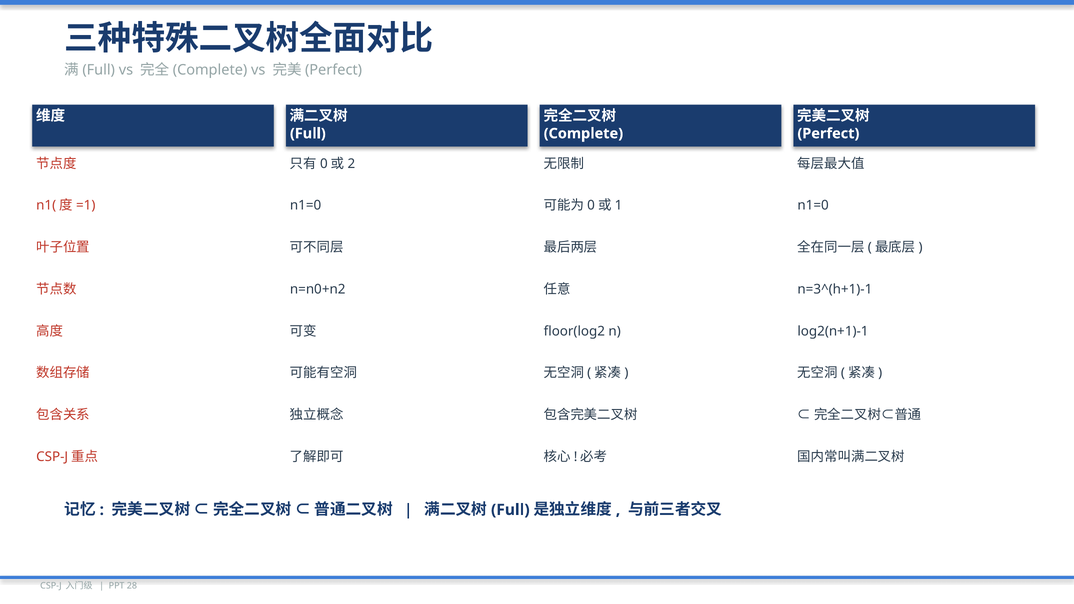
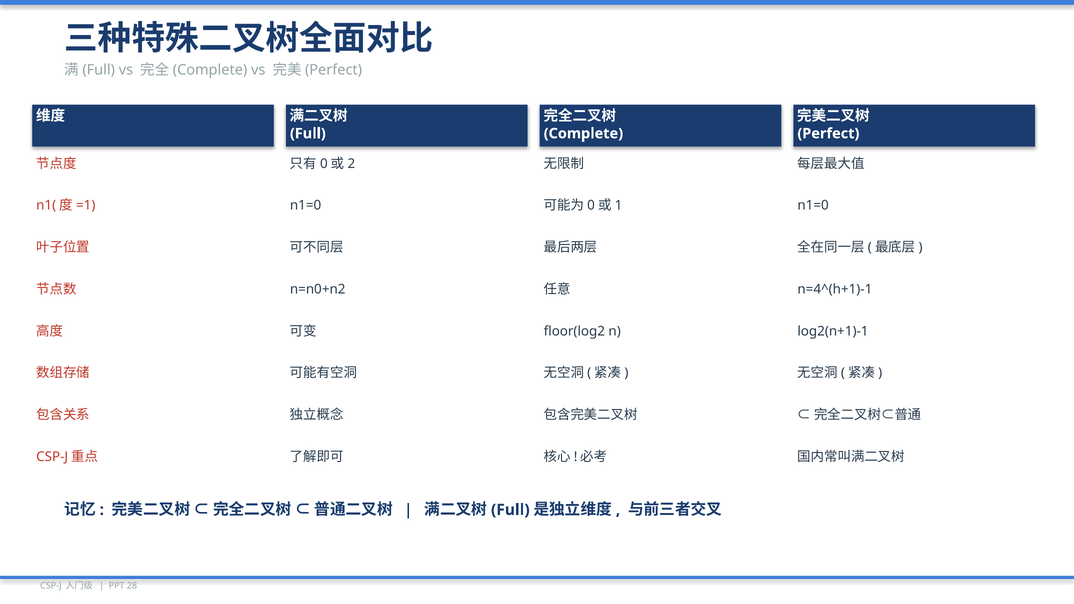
n=3^(h+1)-1: n=3^(h+1)-1 -> n=4^(h+1)-1
